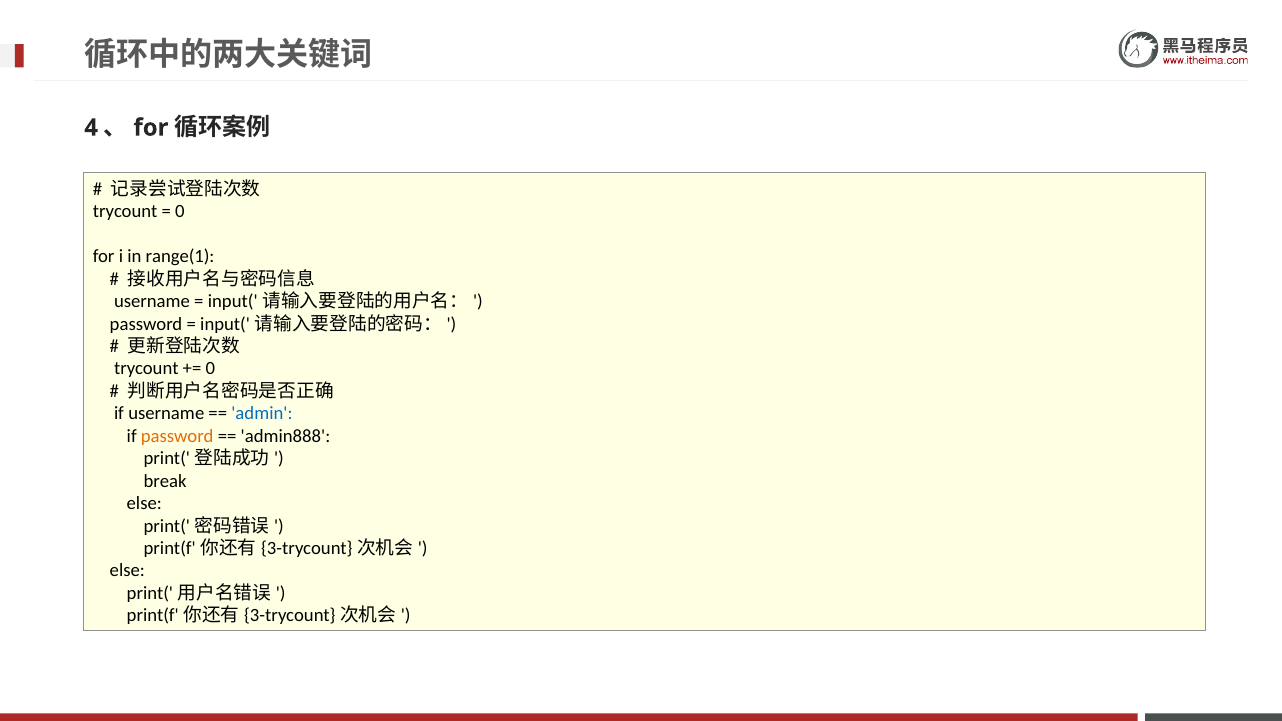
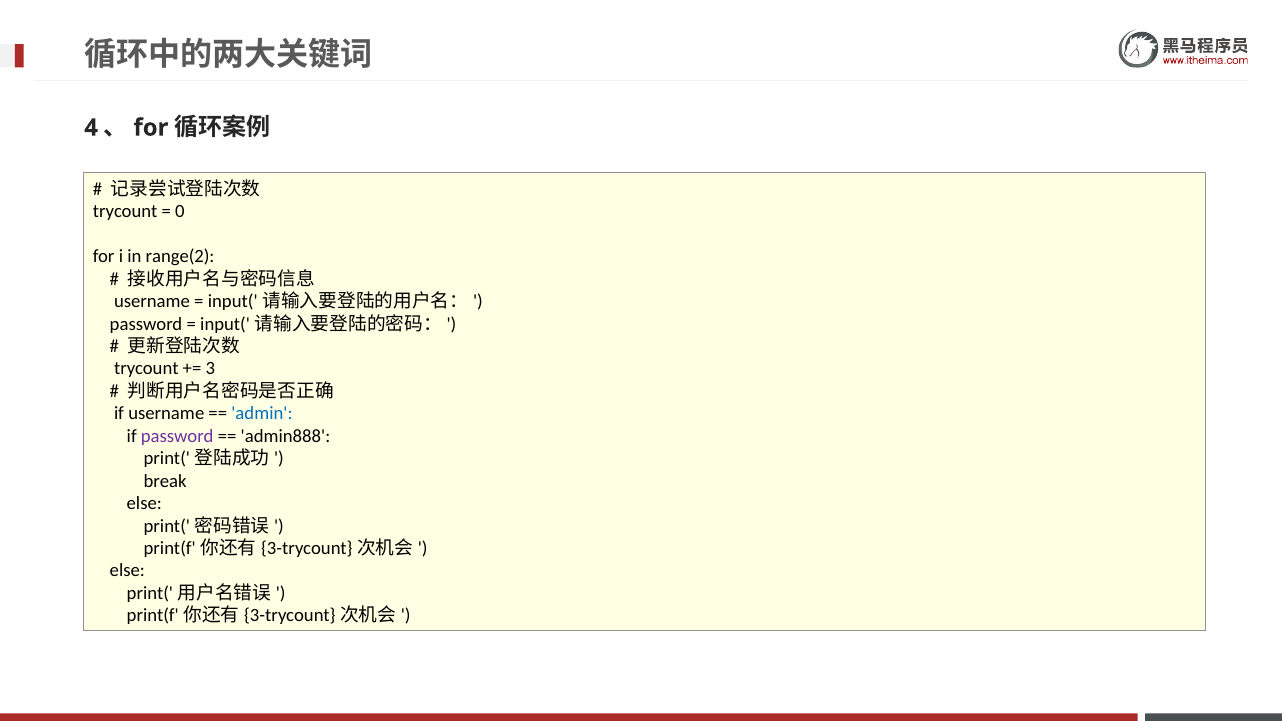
range(1: range(1 -> range(2
0 at (210, 369): 0 -> 3
password at (177, 436) colour: orange -> purple
